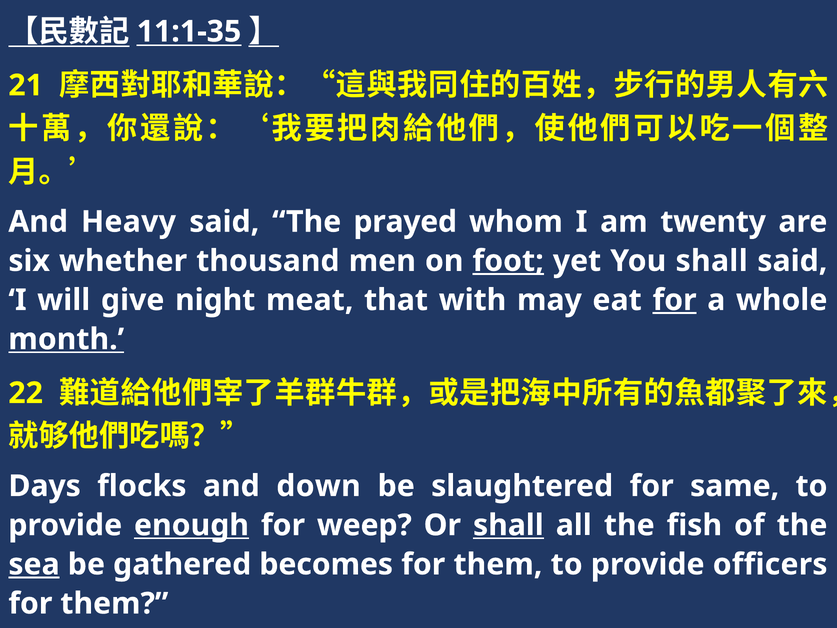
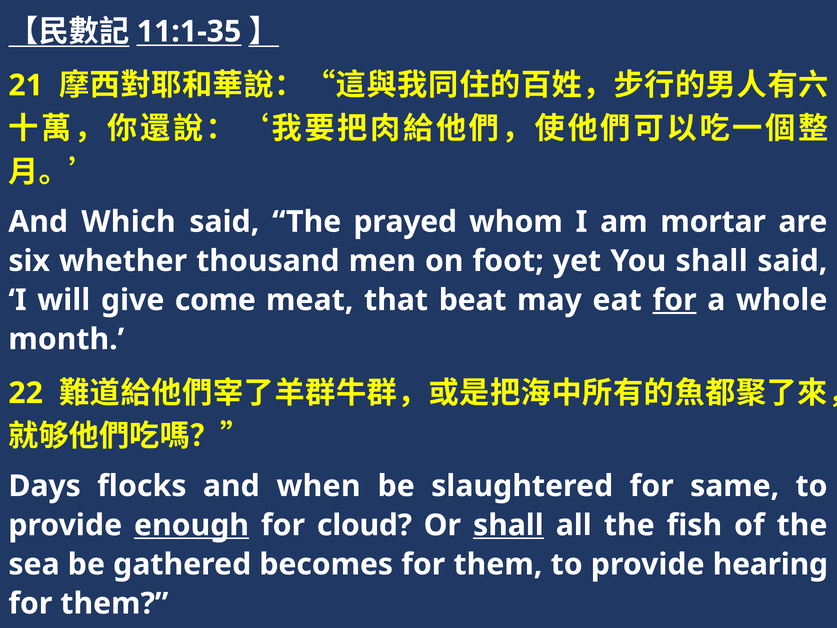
Heavy: Heavy -> Which
twenty: twenty -> mortar
foot underline: present -> none
night: night -> come
with: with -> beat
month underline: present -> none
down: down -> when
weep: weep -> cloud
sea underline: present -> none
officers: officers -> hearing
